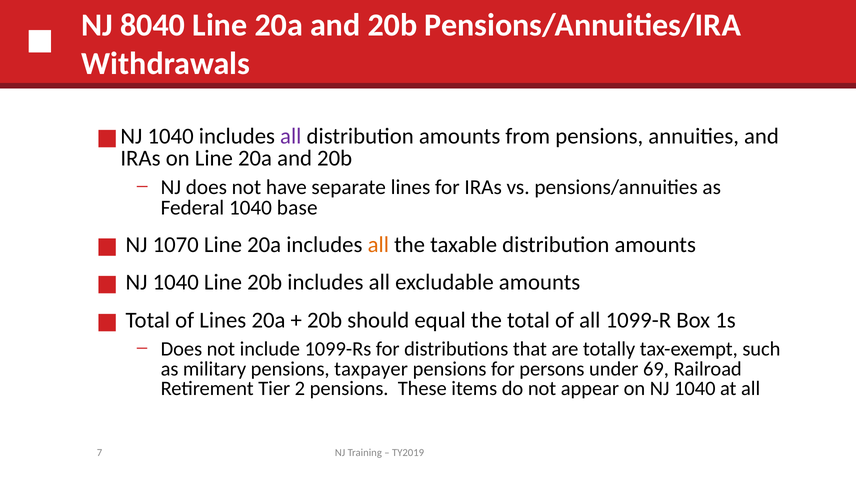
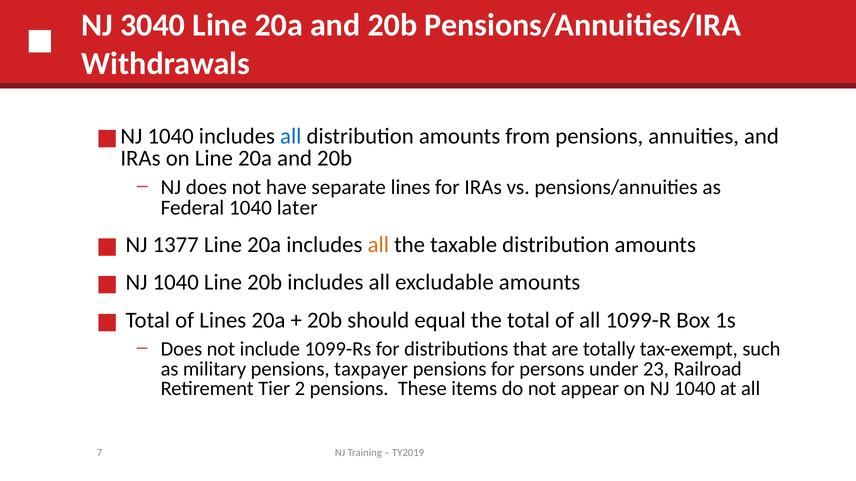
8040: 8040 -> 3040
all at (291, 136) colour: purple -> blue
base: base -> later
1070: 1070 -> 1377
69: 69 -> 23
